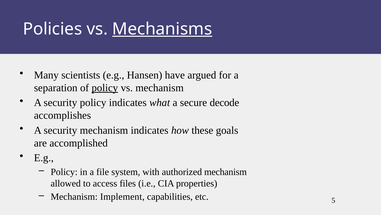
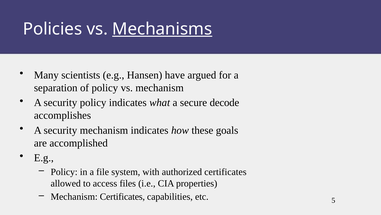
policy at (105, 88) underline: present -> none
authorized mechanism: mechanism -> certificates
Mechanism Implement: Implement -> Certificates
